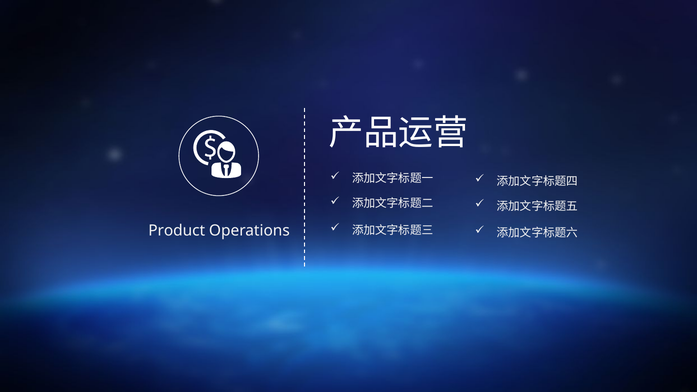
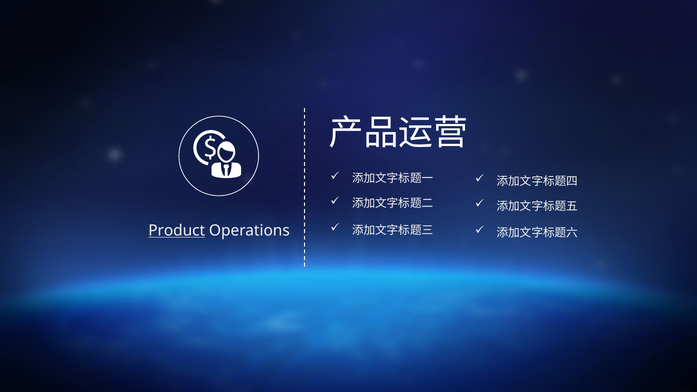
Product underline: none -> present
